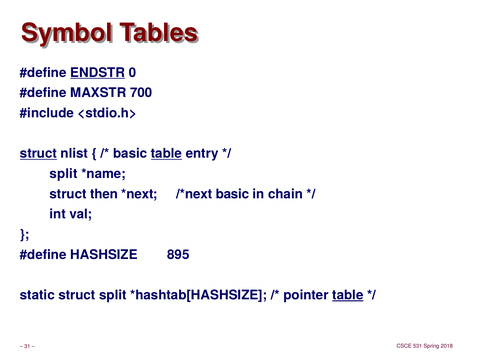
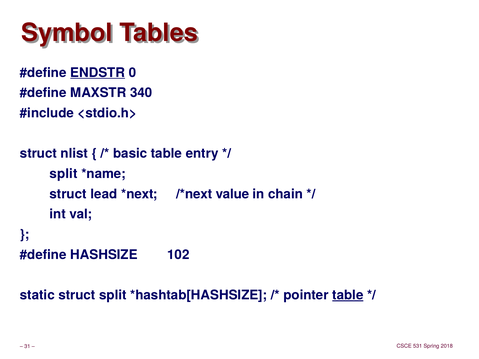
700: 700 -> 340
struct at (38, 154) underline: present -> none
table at (166, 154) underline: present -> none
then: then -> lead
basic at (232, 194): basic -> value
895: 895 -> 102
